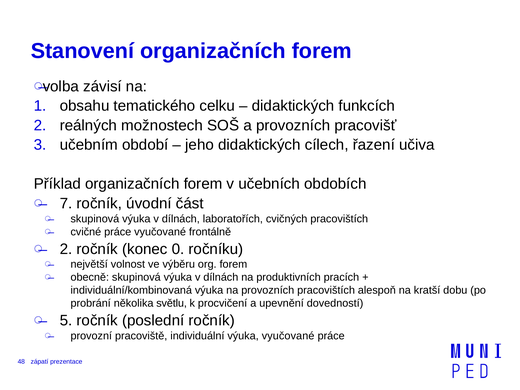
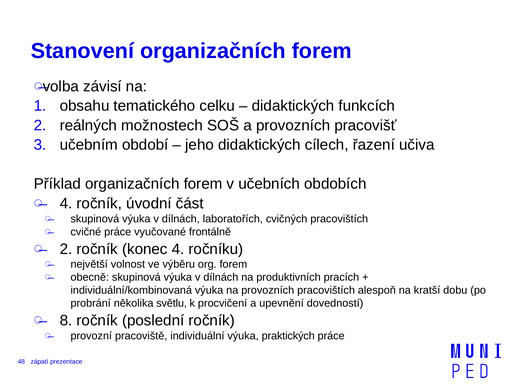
7 at (66, 203): 7 -> 4
konec 0: 0 -> 4
5: 5 -> 8
výuka vyučované: vyučované -> praktických
